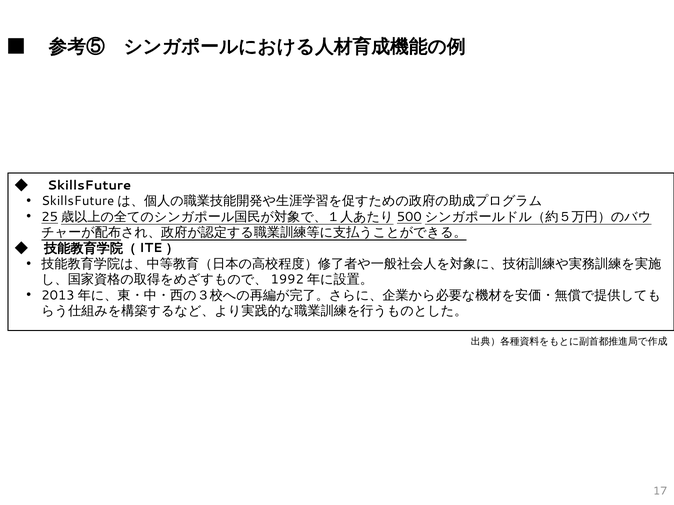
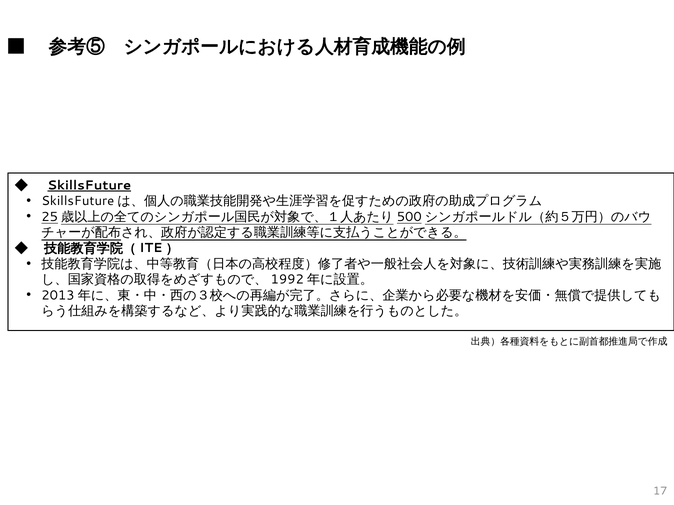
SkillsFuture underline: none -> present
